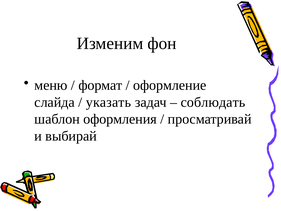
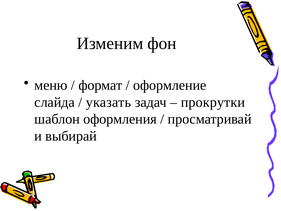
соблюдать: соблюдать -> прокрутки
